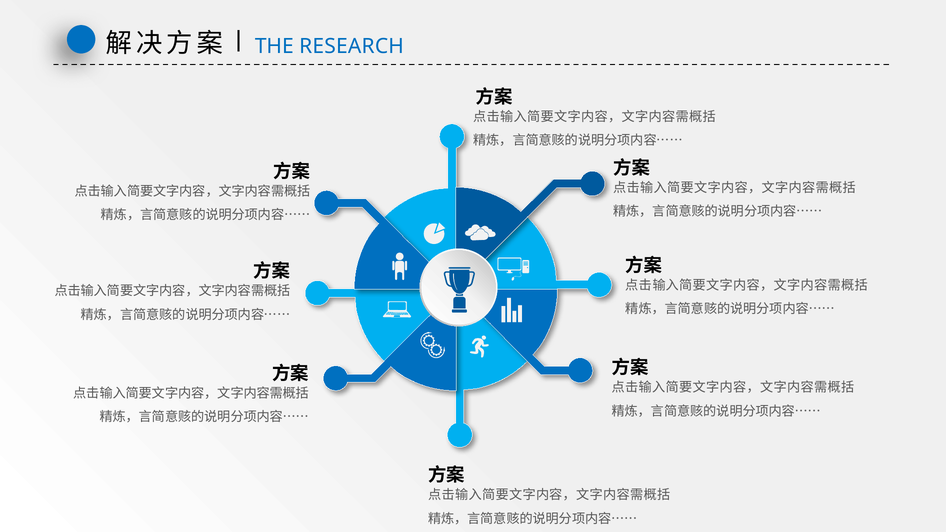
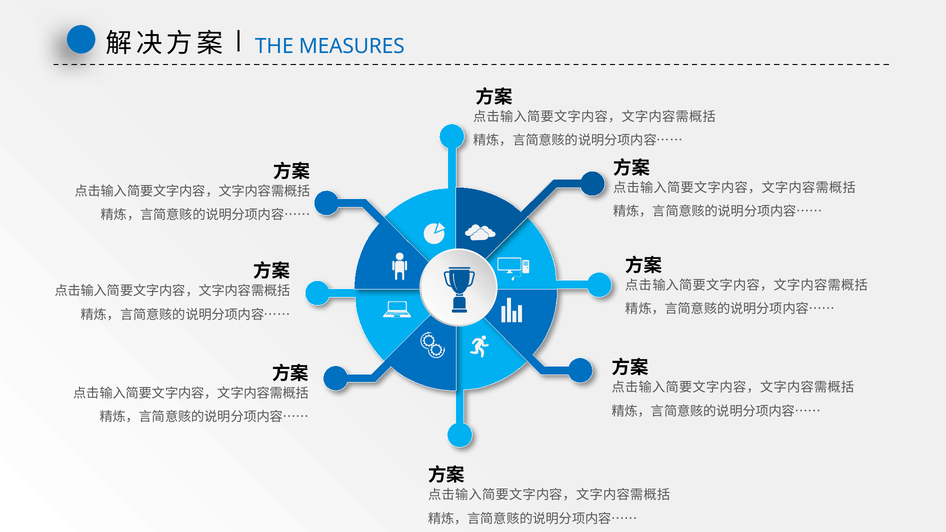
RESEARCH: RESEARCH -> MEASURES
